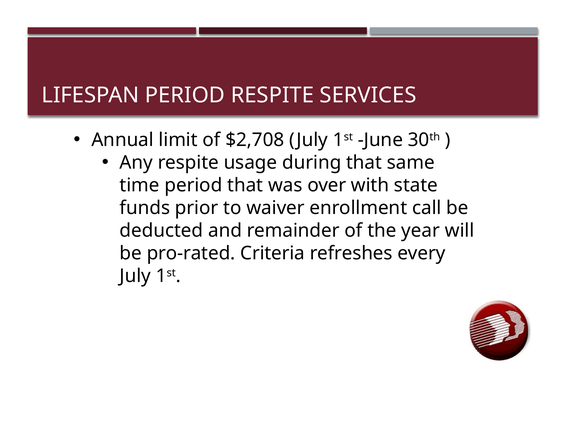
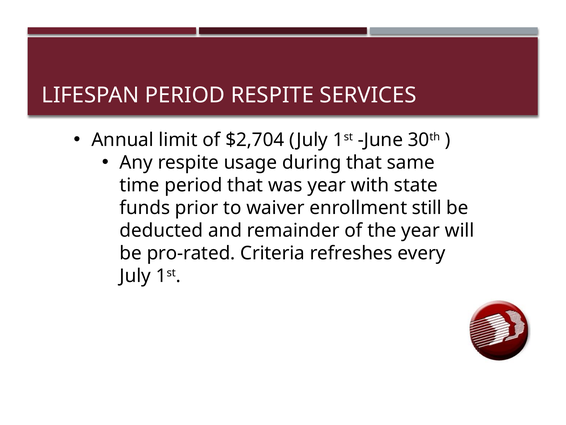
$2,708: $2,708 -> $2,704
was over: over -> year
call: call -> still
